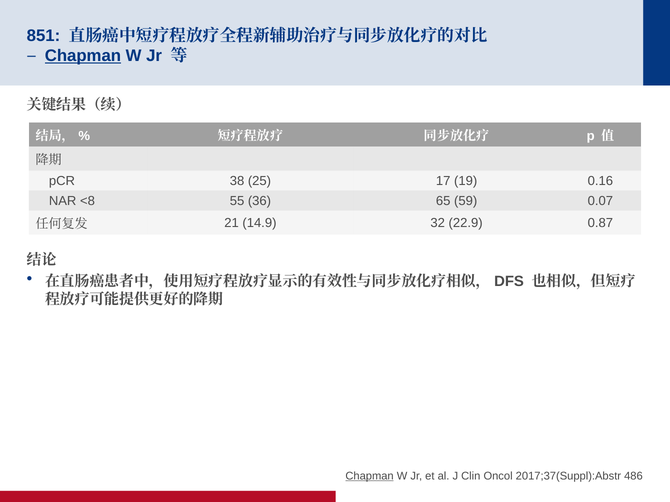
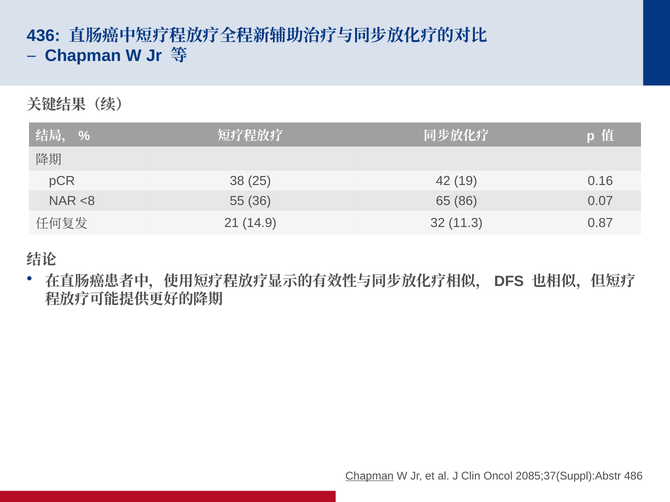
851: 851 -> 436
Chapman at (83, 56) underline: present -> none
17: 17 -> 42
59: 59 -> 86
22.9: 22.9 -> 11.3
2017;37(Suppl):Abstr: 2017;37(Suppl):Abstr -> 2085;37(Suppl):Abstr
